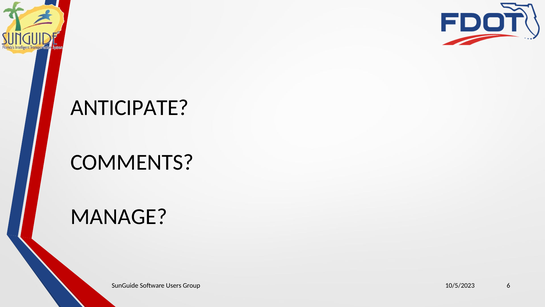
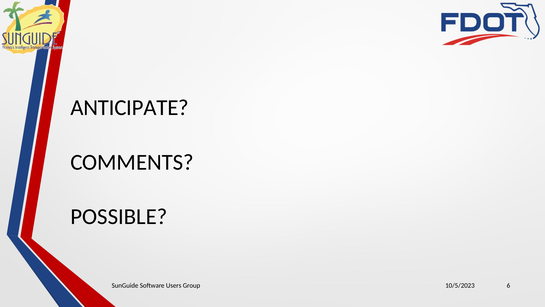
MANAGE: MANAGE -> POSSIBLE
